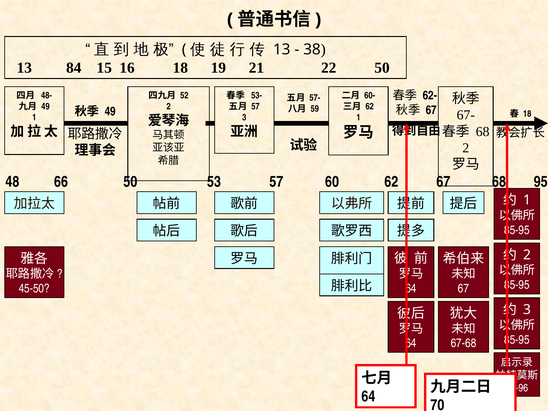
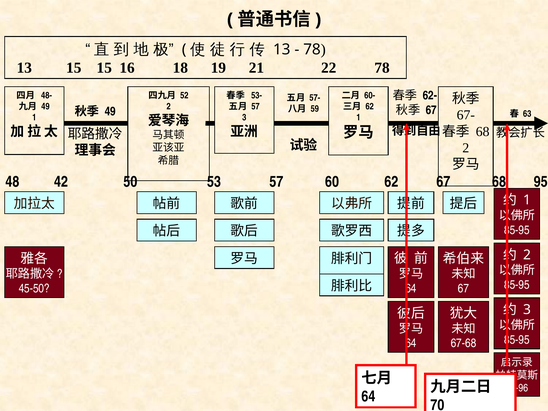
38 at (312, 49): 38 -> 78
13 84: 84 -> 15
22 50: 50 -> 78
18 at (527, 114): 18 -> 63
66: 66 -> 42
